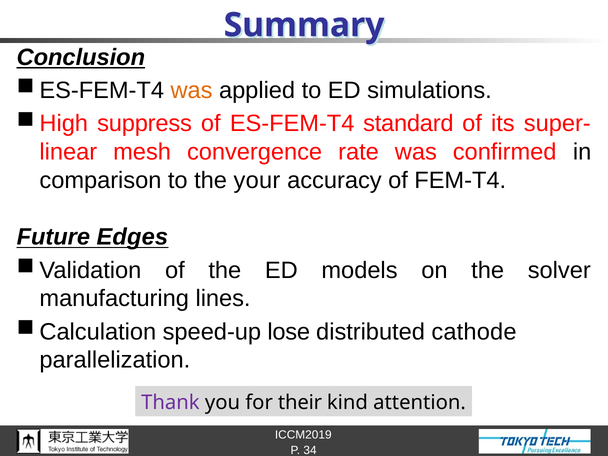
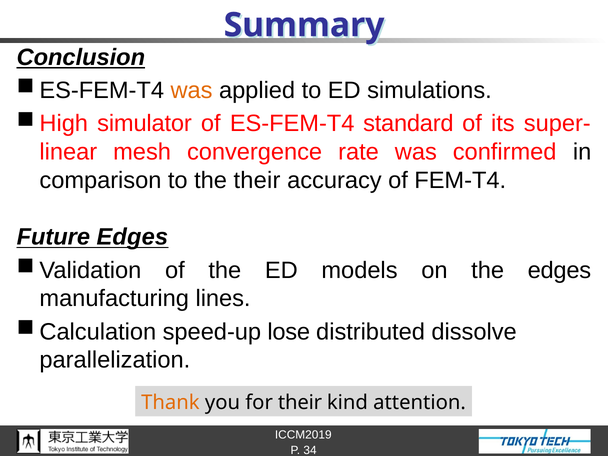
suppress: suppress -> simulator
the your: your -> their
the solver: solver -> edges
cathode: cathode -> dissolve
Thank colour: purple -> orange
